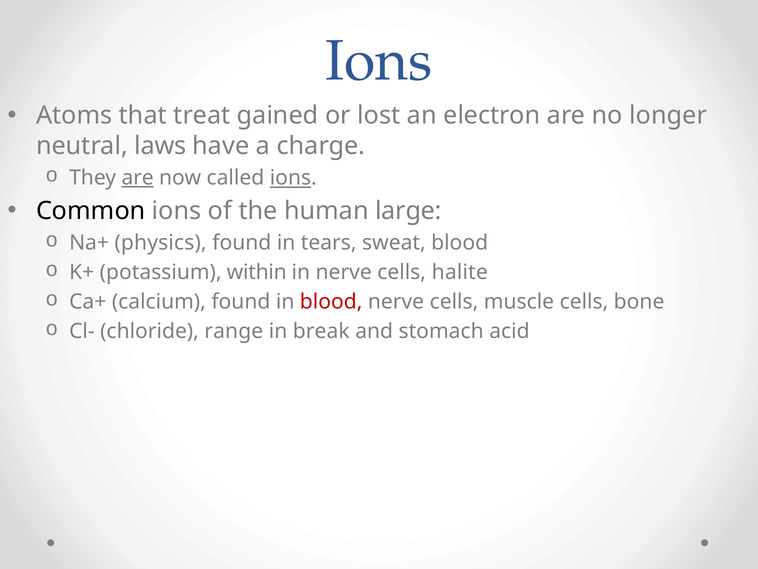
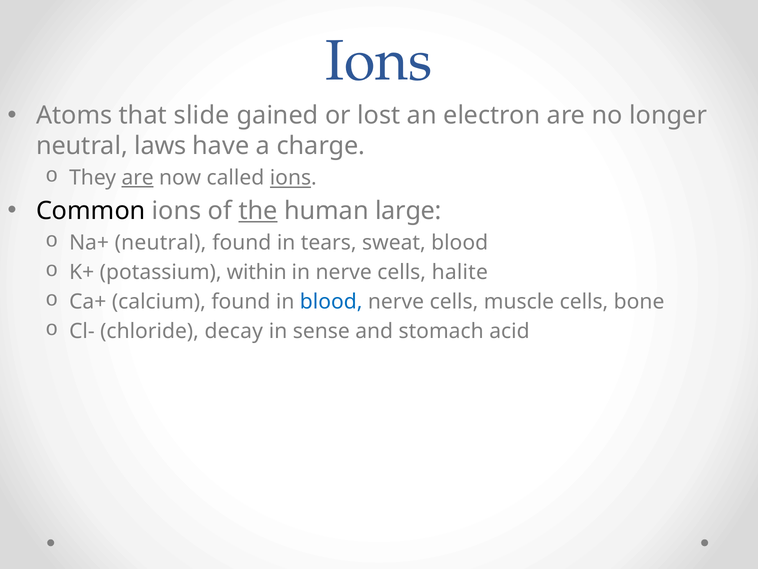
treat: treat -> slide
the underline: none -> present
Na+ physics: physics -> neutral
blood at (331, 301) colour: red -> blue
range: range -> decay
break: break -> sense
